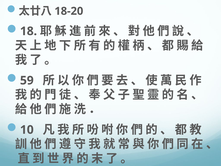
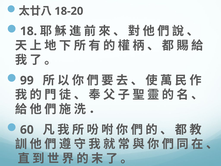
59: 59 -> 99
10: 10 -> 60
